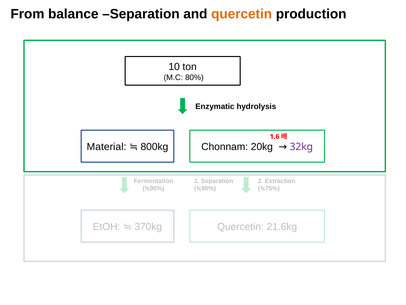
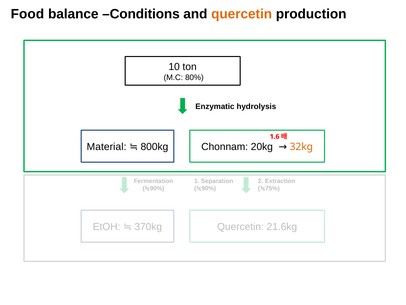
From: From -> Food
balance Separation: Separation -> Conditions
32kg colour: purple -> orange
